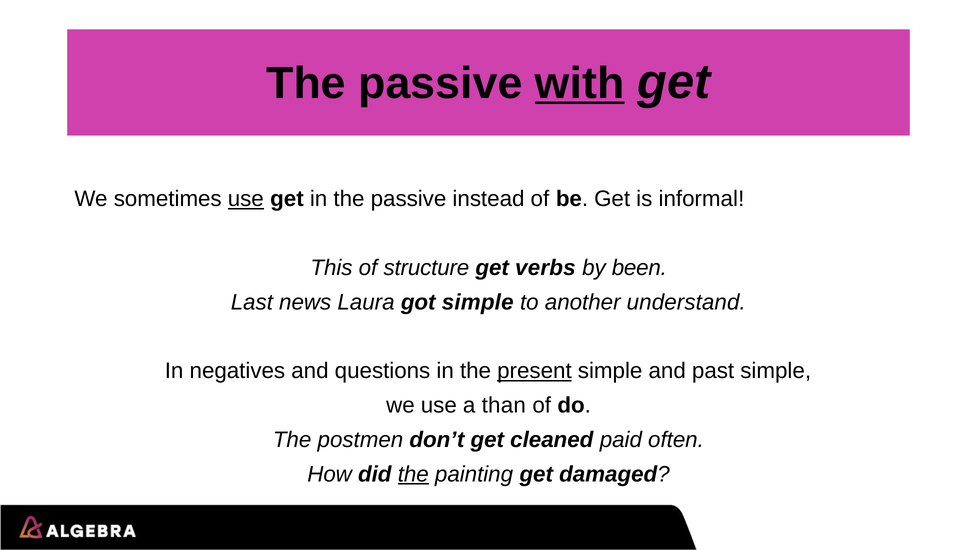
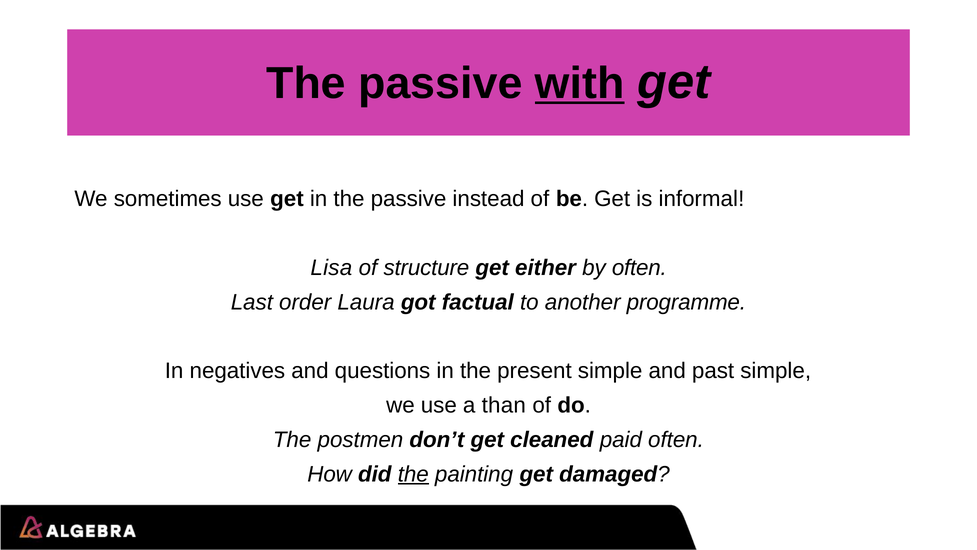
use at (246, 199) underline: present -> none
This: This -> Lisa
verbs: verbs -> either
by been: been -> often
news: news -> order
got simple: simple -> factual
understand: understand -> programme
present underline: present -> none
